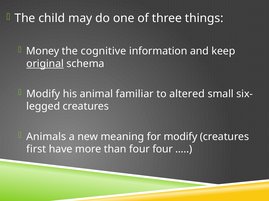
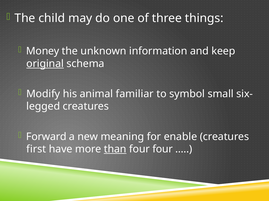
cognitive: cognitive -> unknown
altered: altered -> symbol
Animals: Animals -> Forward
for modify: modify -> enable
than underline: none -> present
